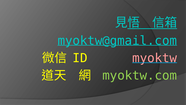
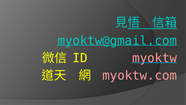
myoktw.com colour: light green -> pink
